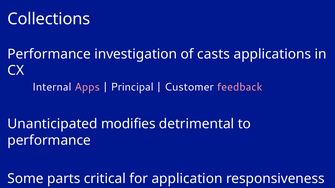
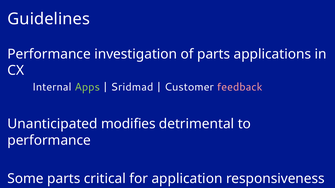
Collections: Collections -> Guidelines
of casts: casts -> parts
Apps colour: pink -> light green
Principal: Principal -> Sridmad
